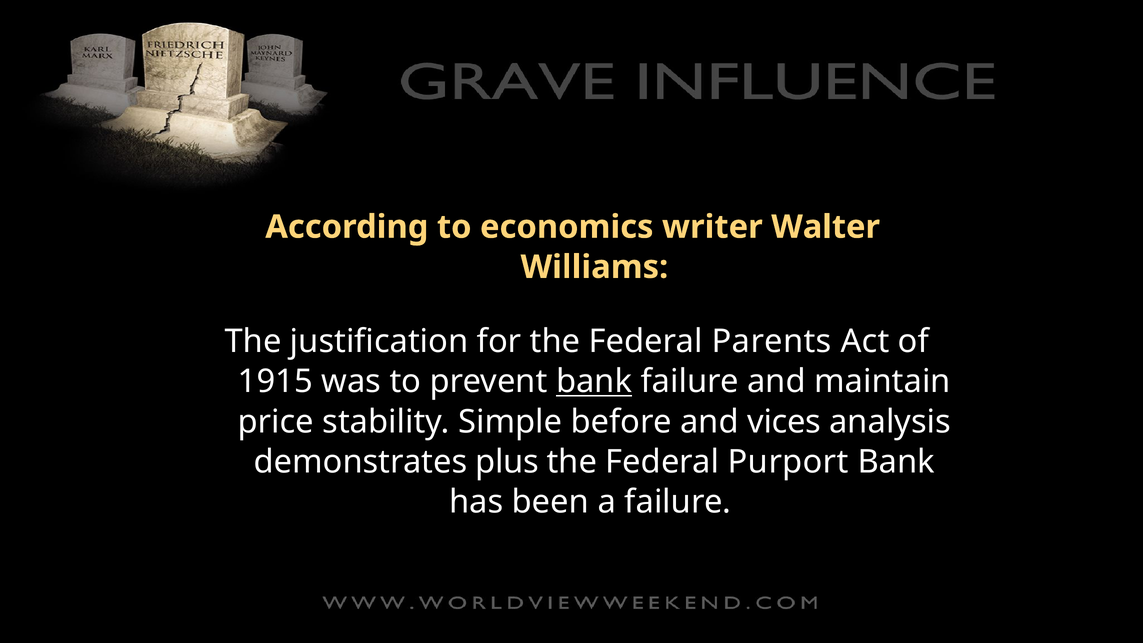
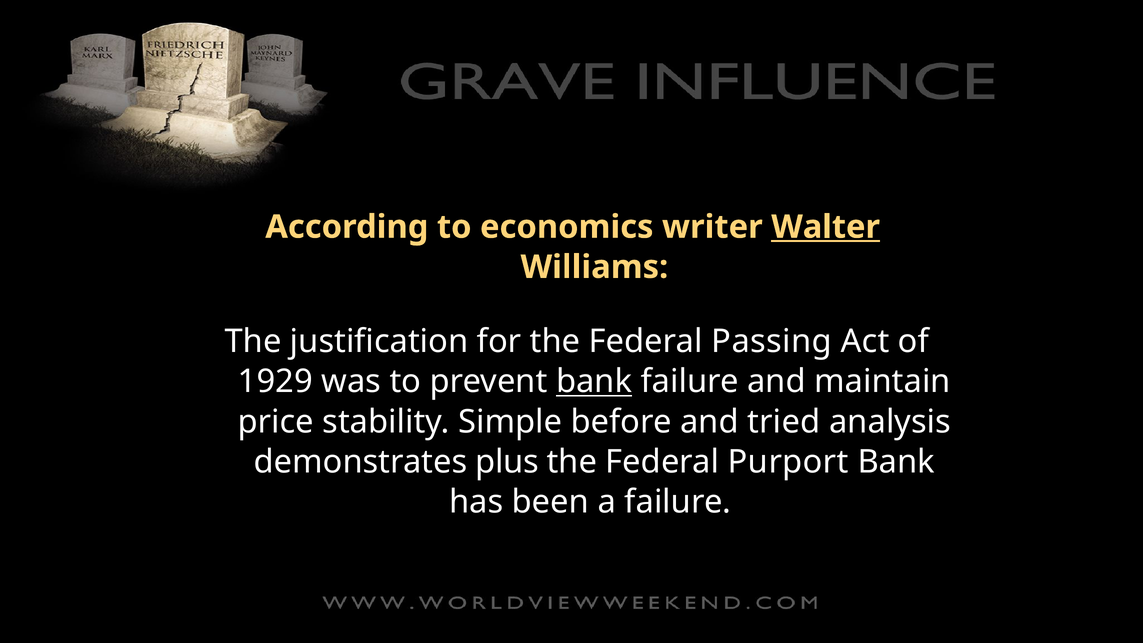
Walter underline: none -> present
Parents: Parents -> Passing
1915: 1915 -> 1929
vices: vices -> tried
